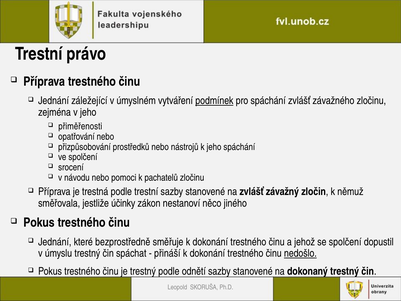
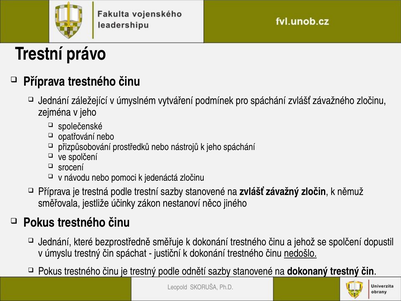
podmínek underline: present -> none
přiměřenosti: přiměřenosti -> společenské
pachatelů: pachatelů -> jedenáctá
přináší: přináší -> justiční
